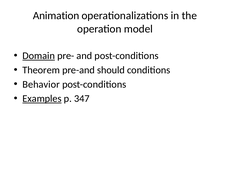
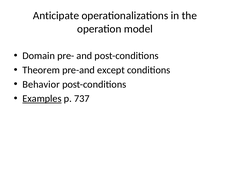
Animation: Animation -> Anticipate
Domain underline: present -> none
should: should -> except
347: 347 -> 737
